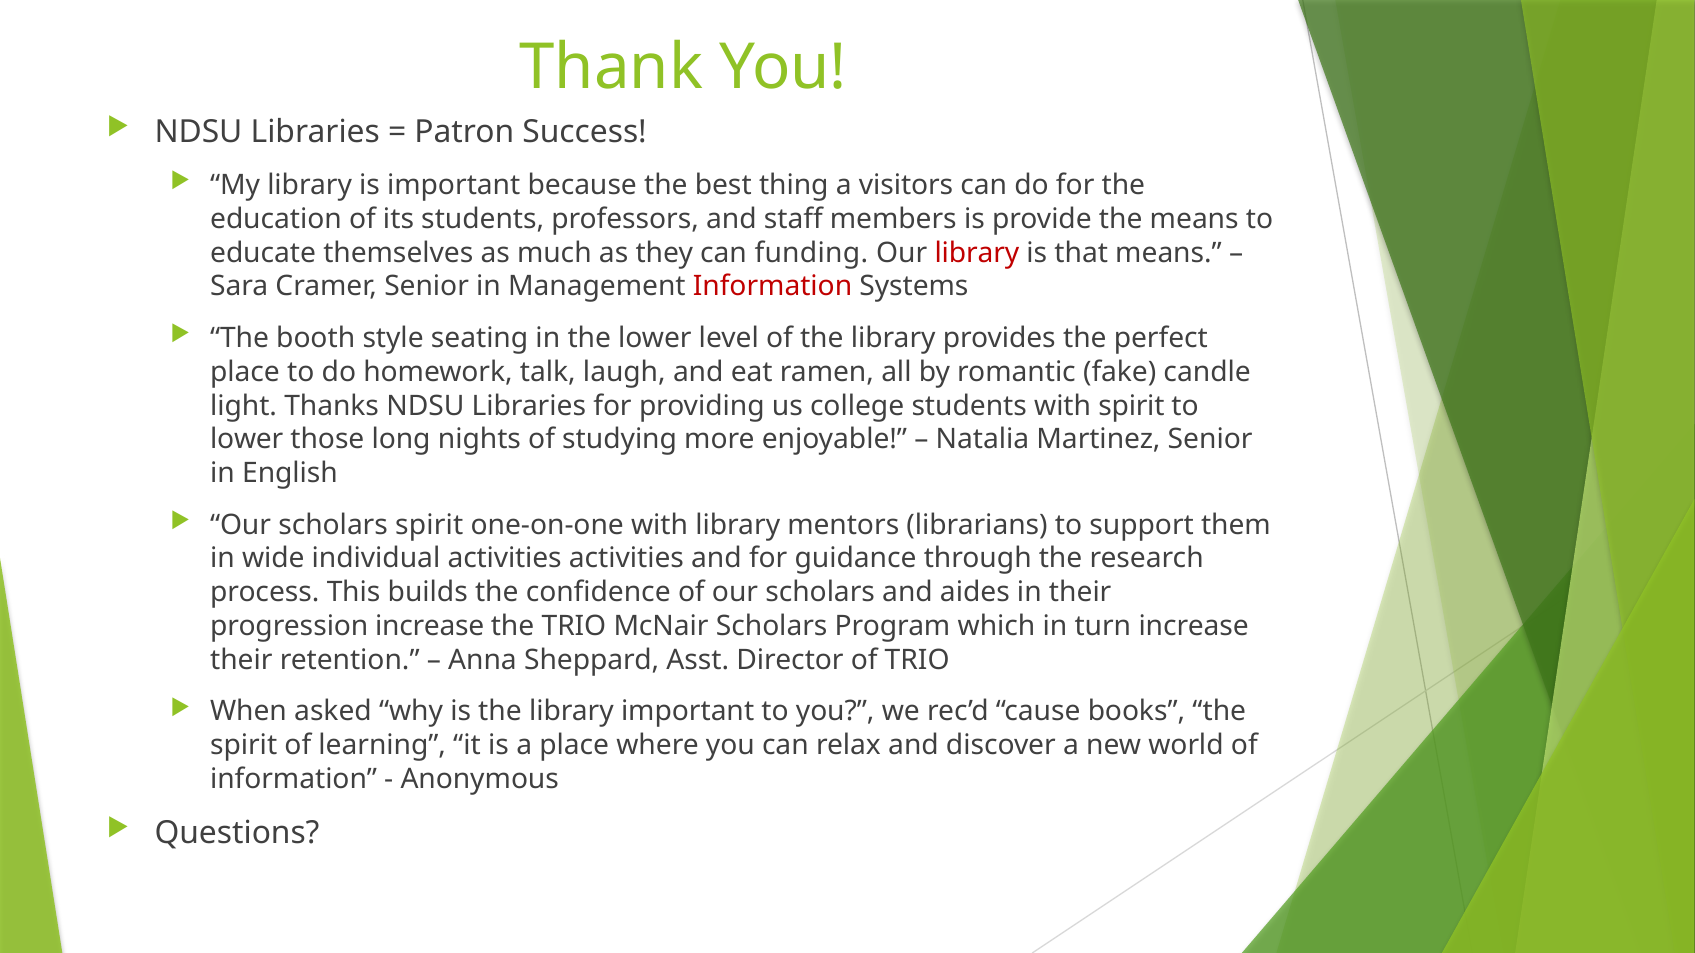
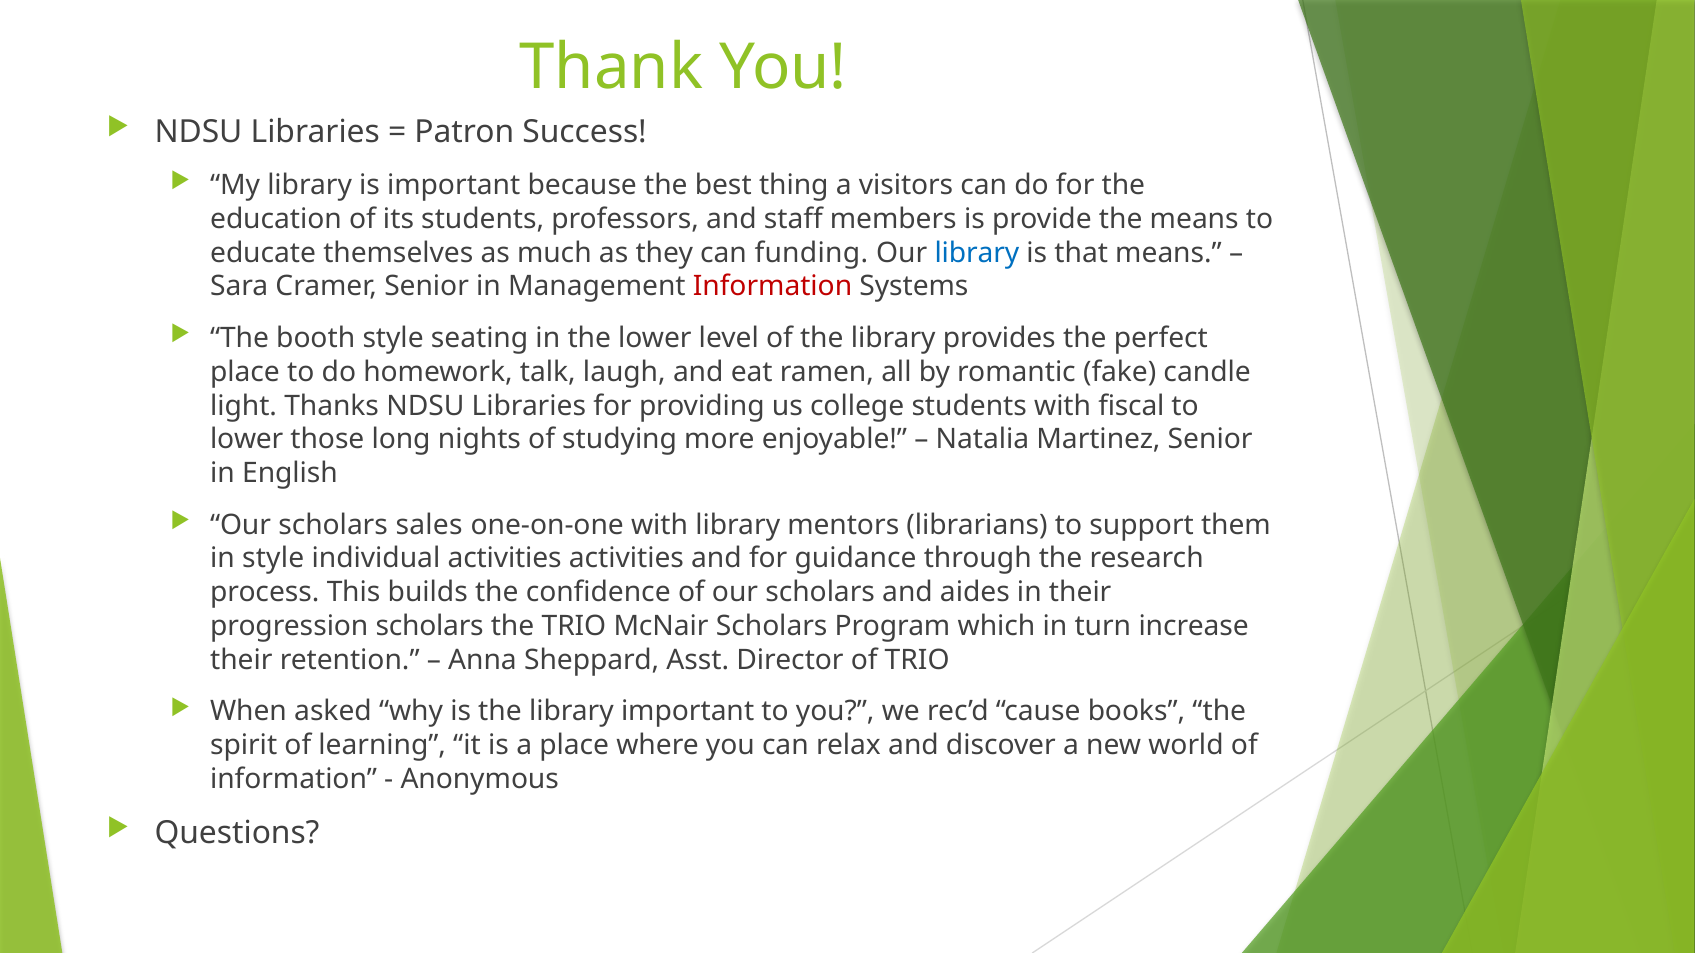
library at (977, 253) colour: red -> blue
with spirit: spirit -> fiscal
scholars spirit: spirit -> sales
in wide: wide -> style
progression increase: increase -> scholars
